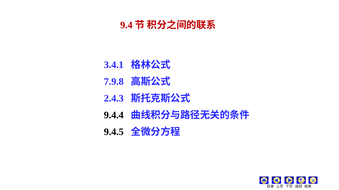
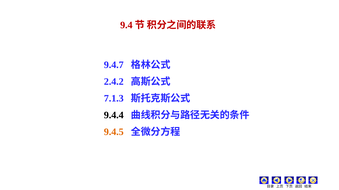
3.4.1: 3.4.1 -> 9.4.7
7.9.8: 7.9.8 -> 2.4.2
2.4.3: 2.4.3 -> 7.1.3
9.4.5 colour: black -> orange
